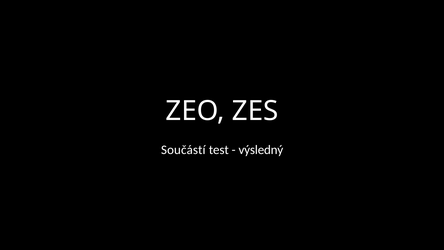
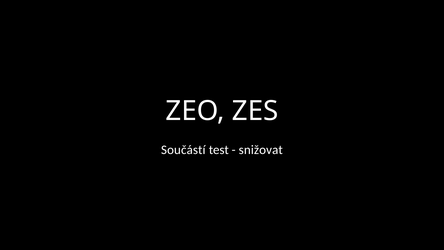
výsledný: výsledný -> snižovat
